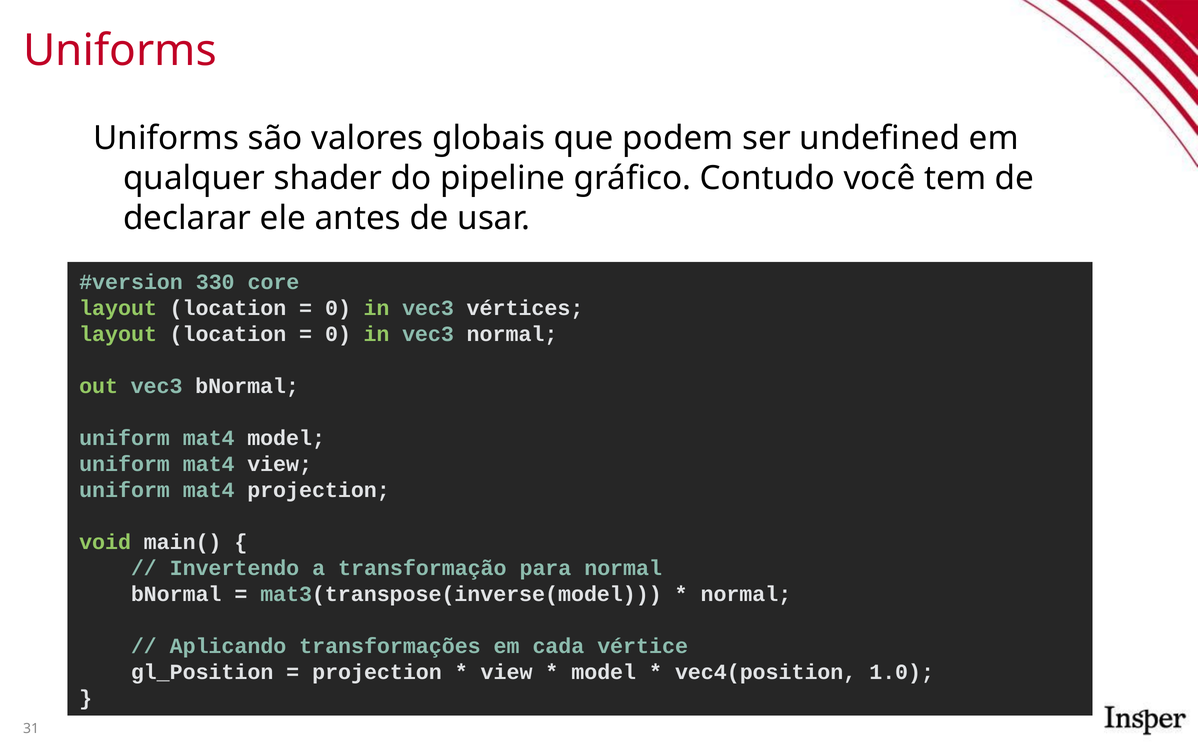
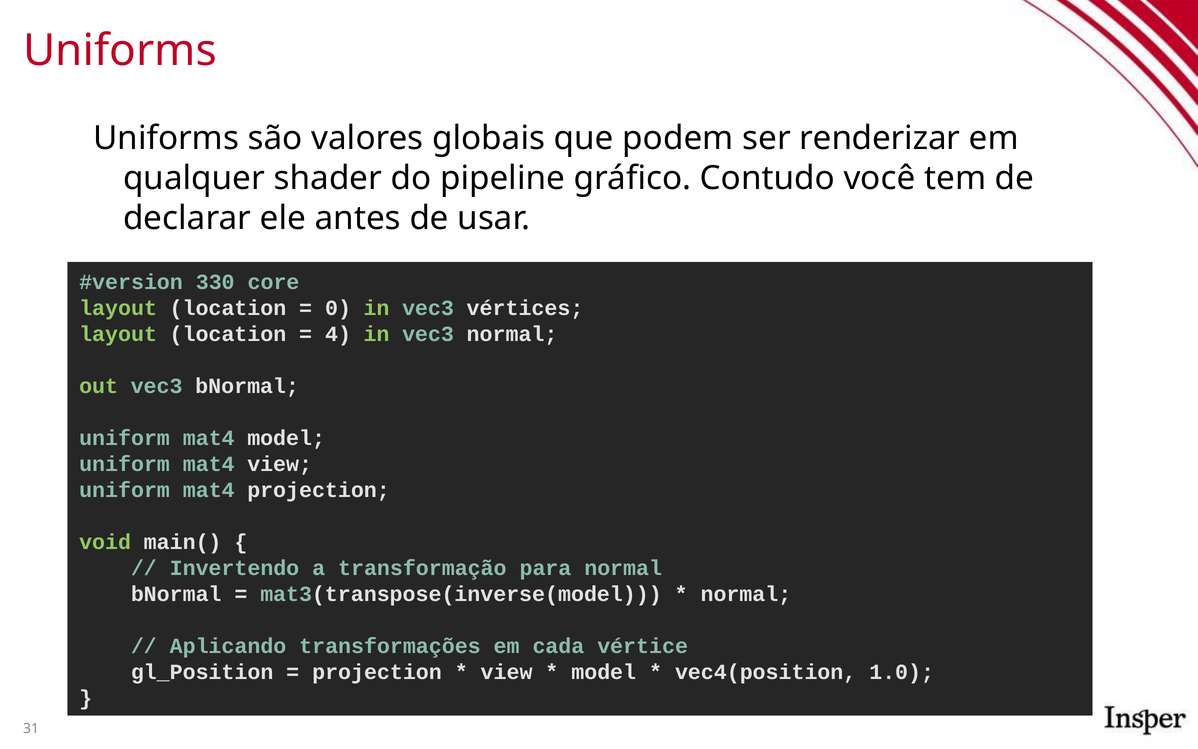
undefined: undefined -> renderizar
0 at (338, 334): 0 -> 4
